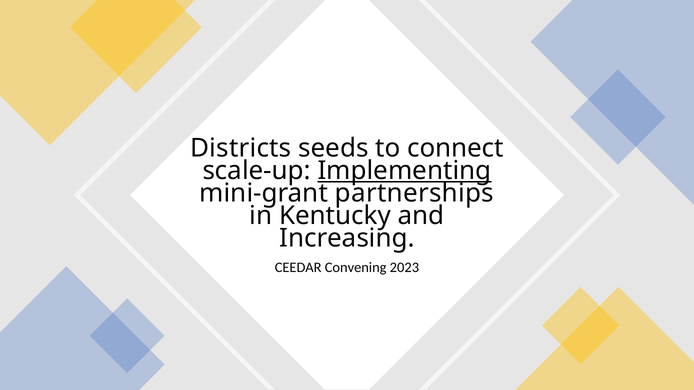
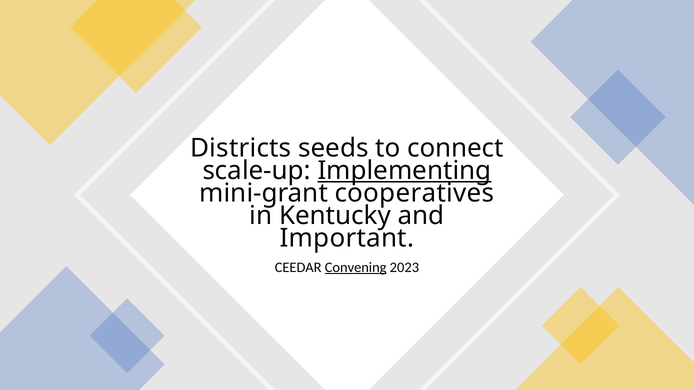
partnerships: partnerships -> cooperatives
Increasing: Increasing -> Important
Convening underline: none -> present
